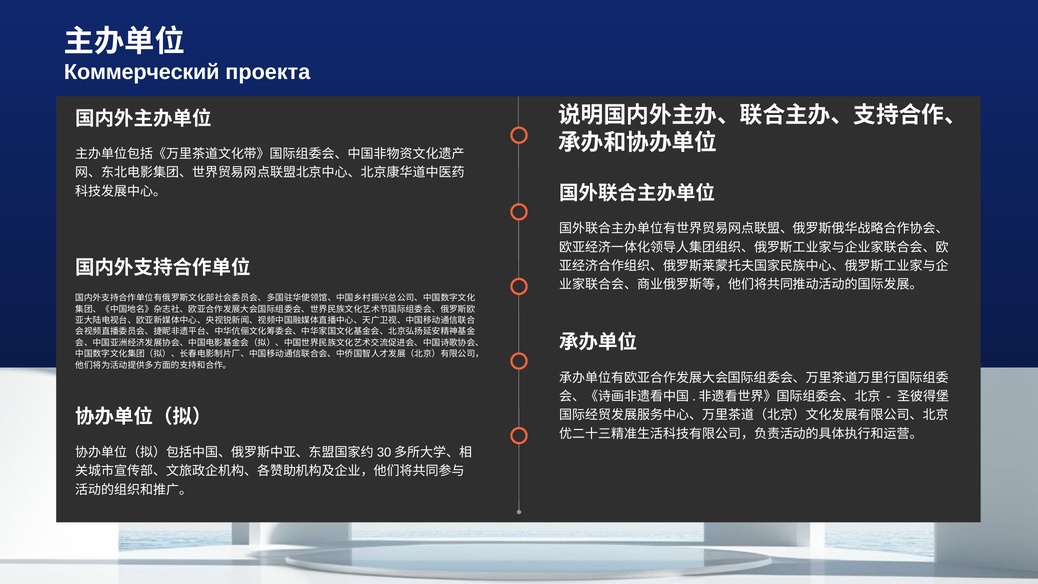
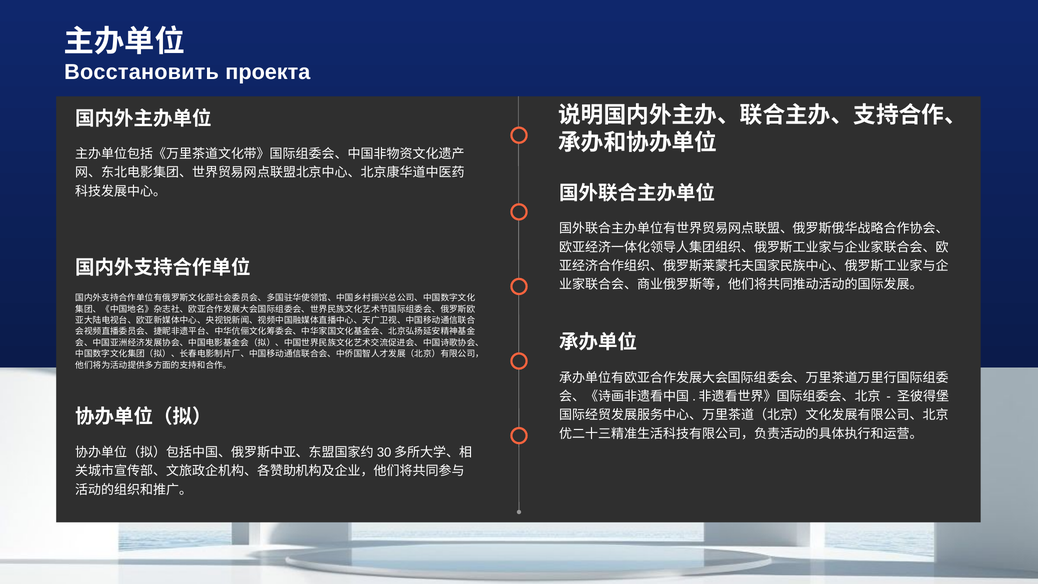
Коммерческий: Коммерческий -> Восстановить
